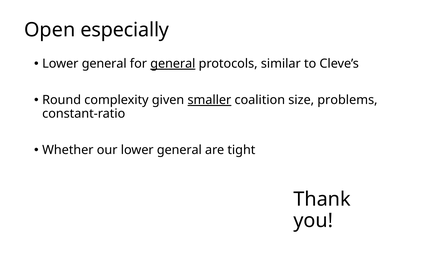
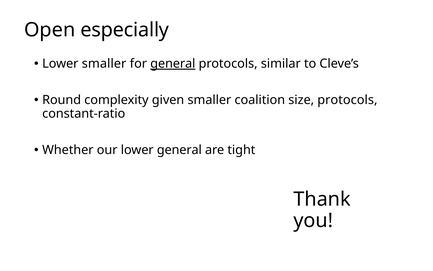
general at (104, 64): general -> smaller
smaller at (209, 100) underline: present -> none
size problems: problems -> protocols
